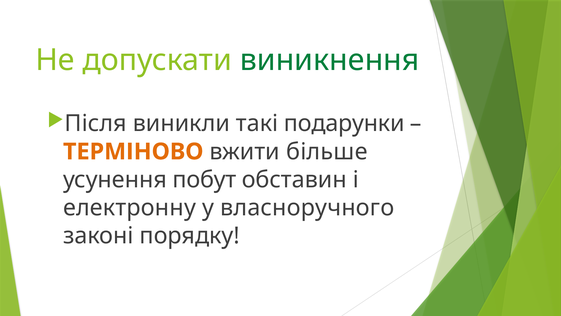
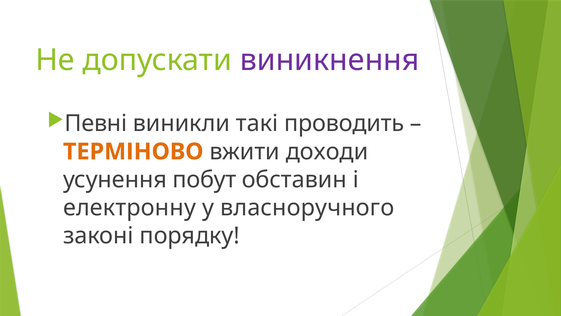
виникнення colour: green -> purple
Після: Після -> Певні
подарунки: подарунки -> проводить
більше: більше -> доходи
